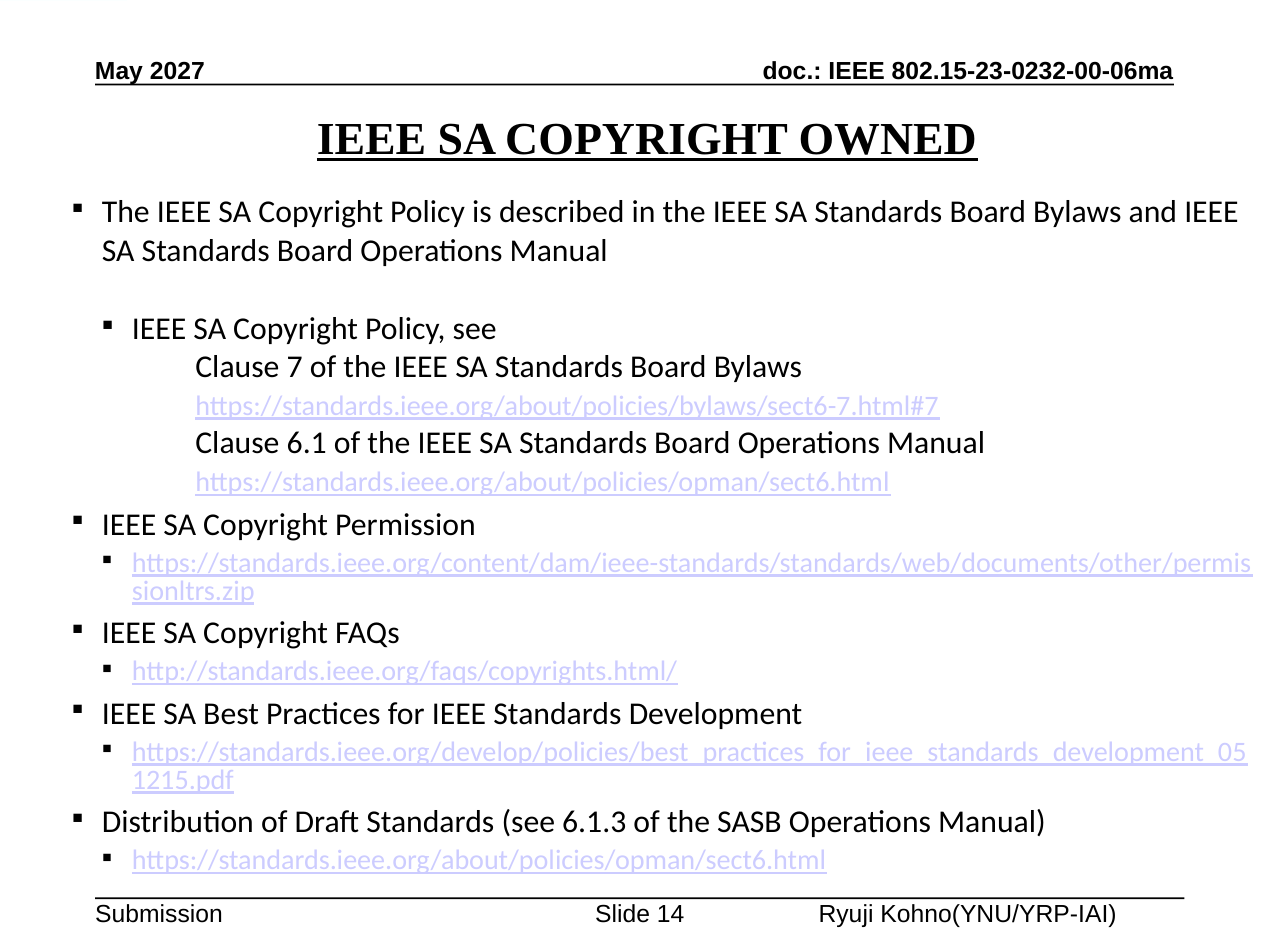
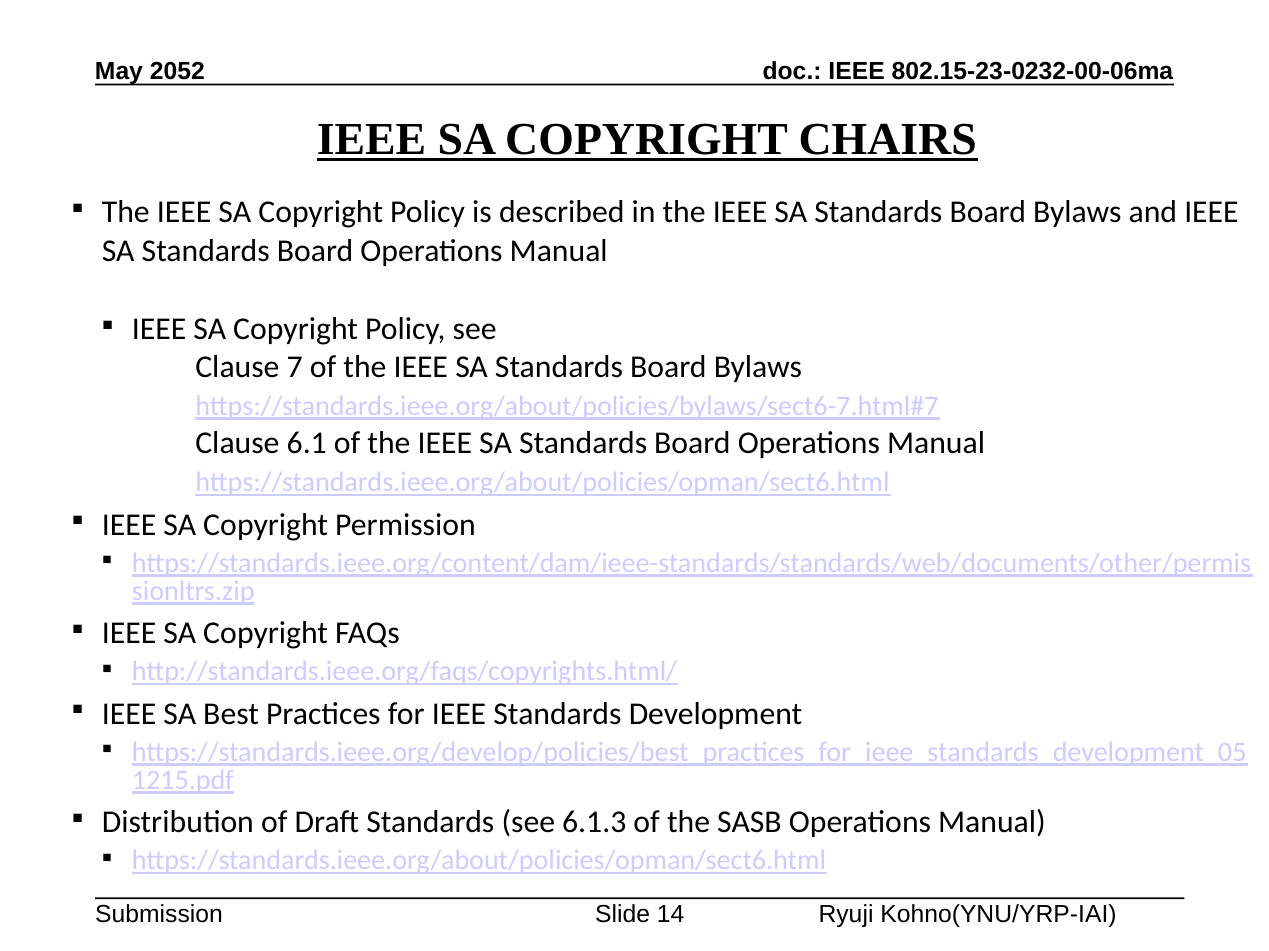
2027: 2027 -> 2052
OWNED: OWNED -> CHAIRS
